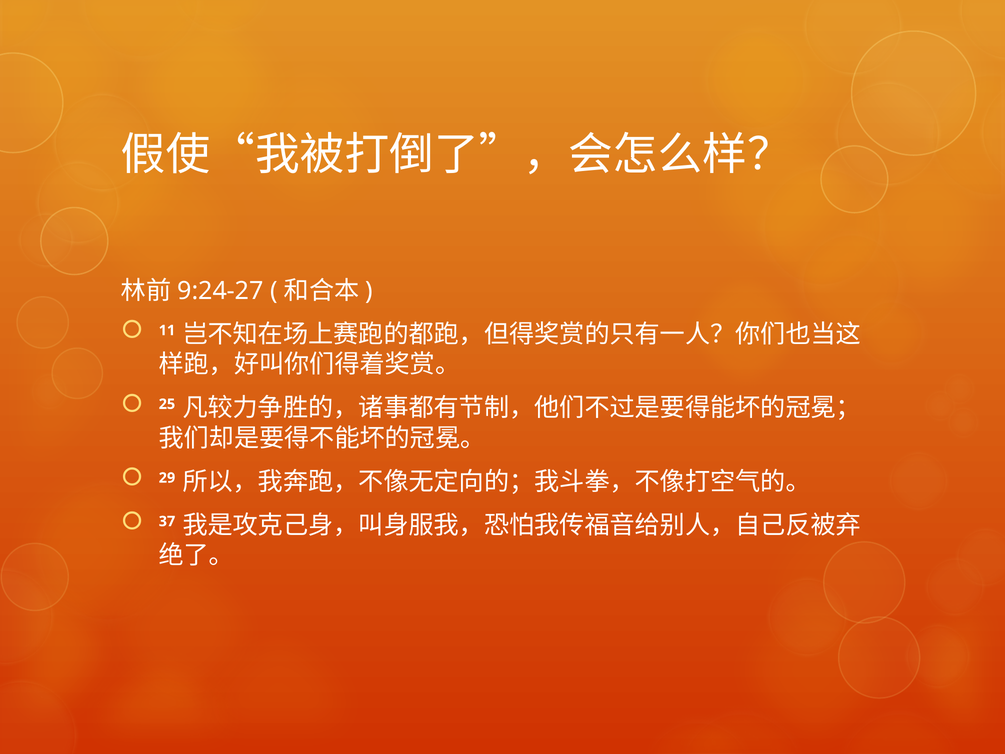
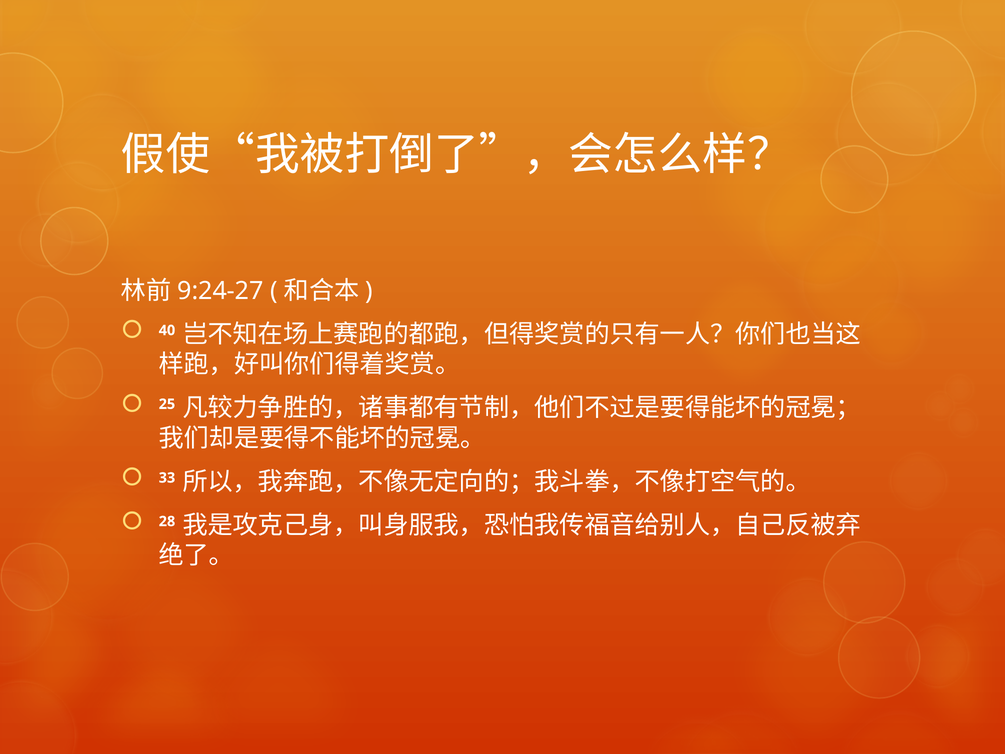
11: 11 -> 40
29: 29 -> 33
37: 37 -> 28
